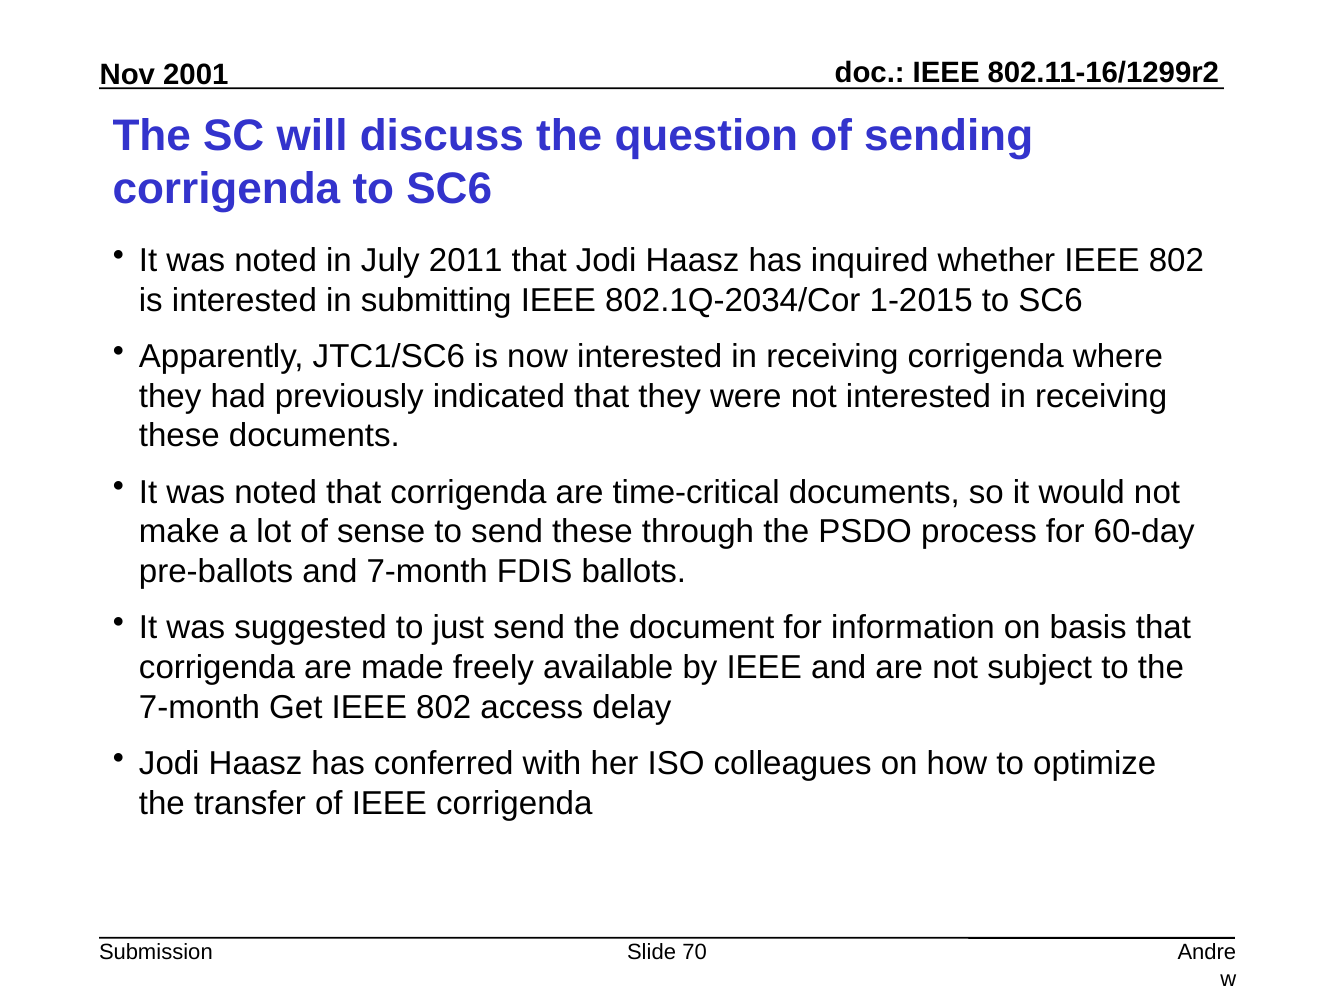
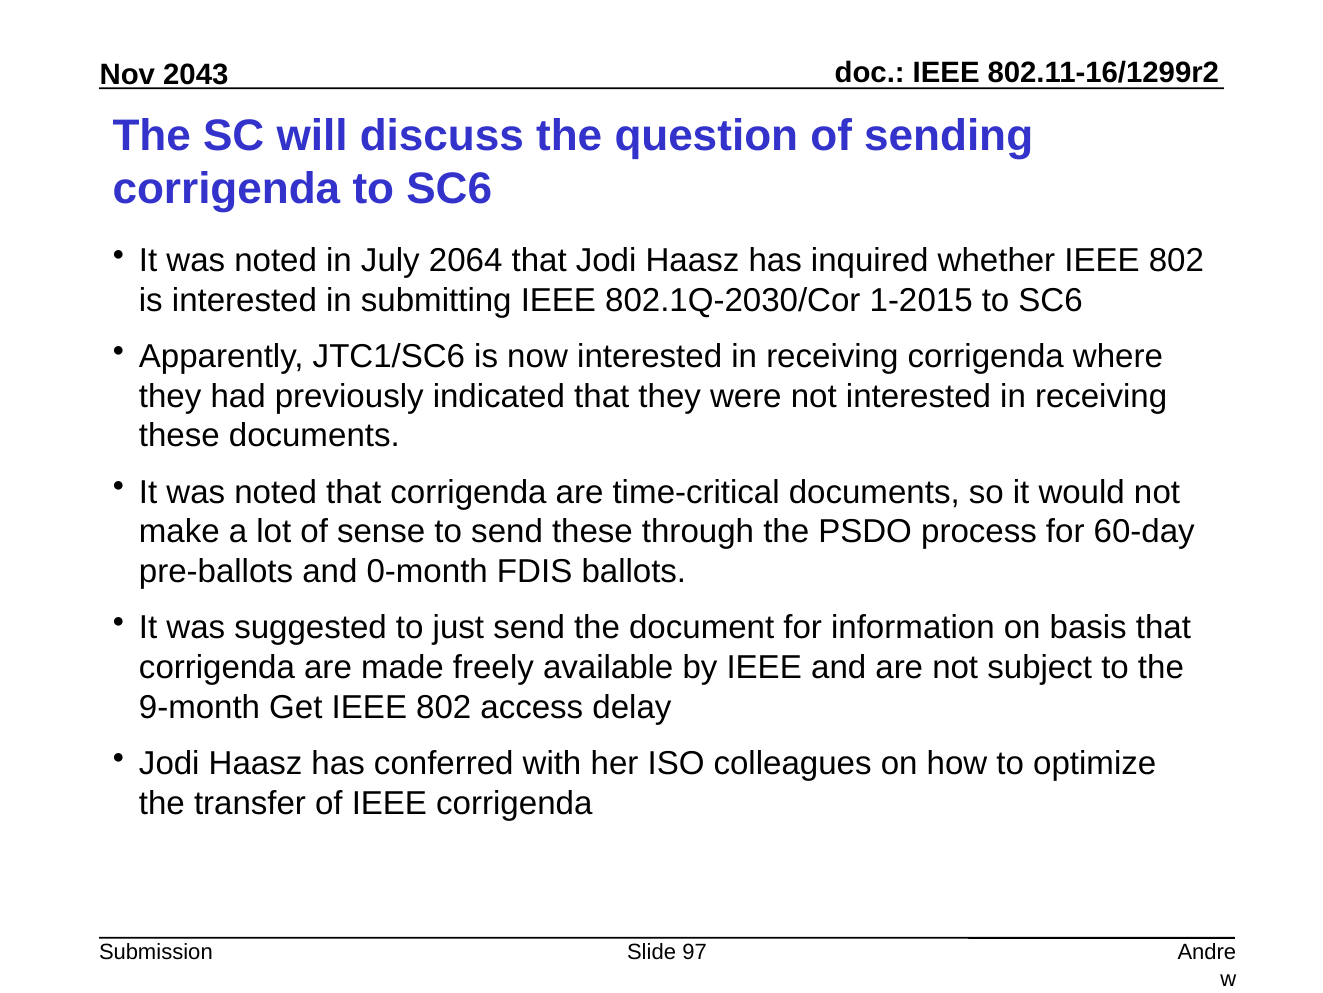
2001: 2001 -> 2043
2011: 2011 -> 2064
802.1Q-2034/Cor: 802.1Q-2034/Cor -> 802.1Q-2030/Cor
and 7-month: 7-month -> 0-month
7-month at (200, 707): 7-month -> 9-month
70: 70 -> 97
